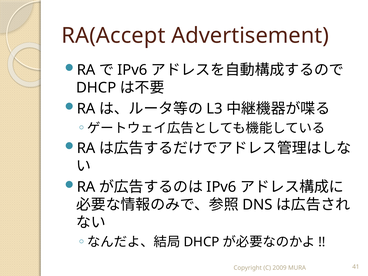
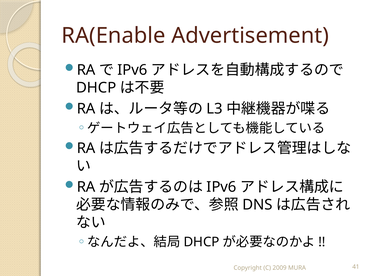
RA(Accept: RA(Accept -> RA(Enable
